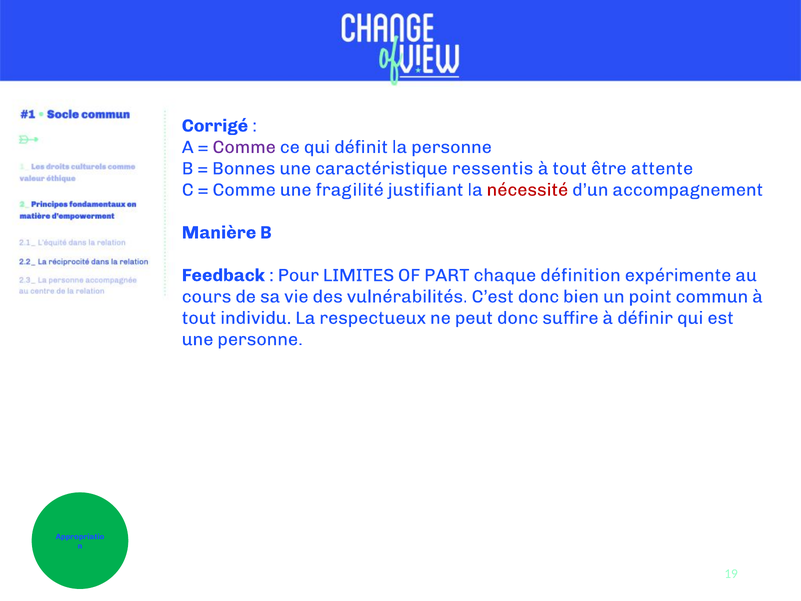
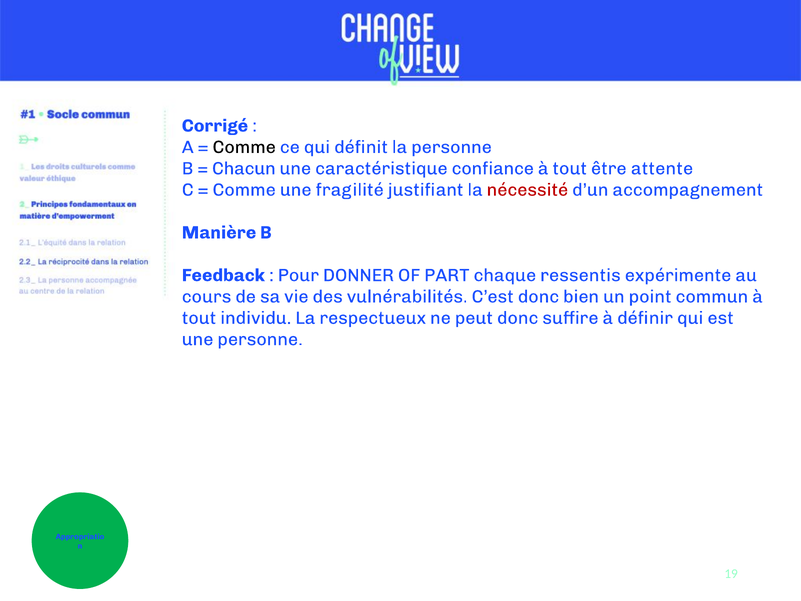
Comme at (244, 147) colour: purple -> black
Bonnes: Bonnes -> Chacun
ressentis: ressentis -> confiance
LIMITES: LIMITES -> DONNER
définition: définition -> ressentis
